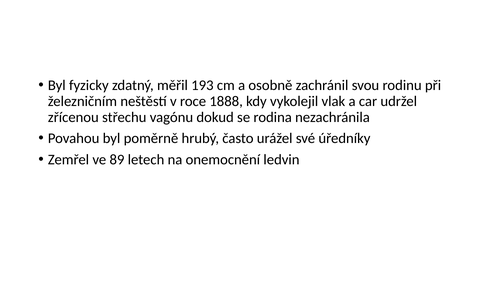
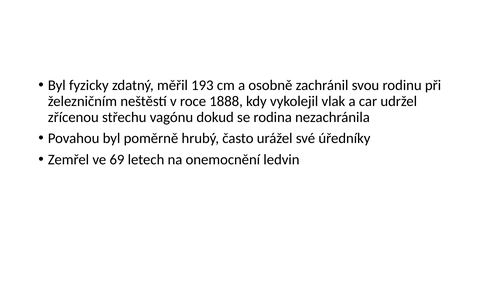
89: 89 -> 69
